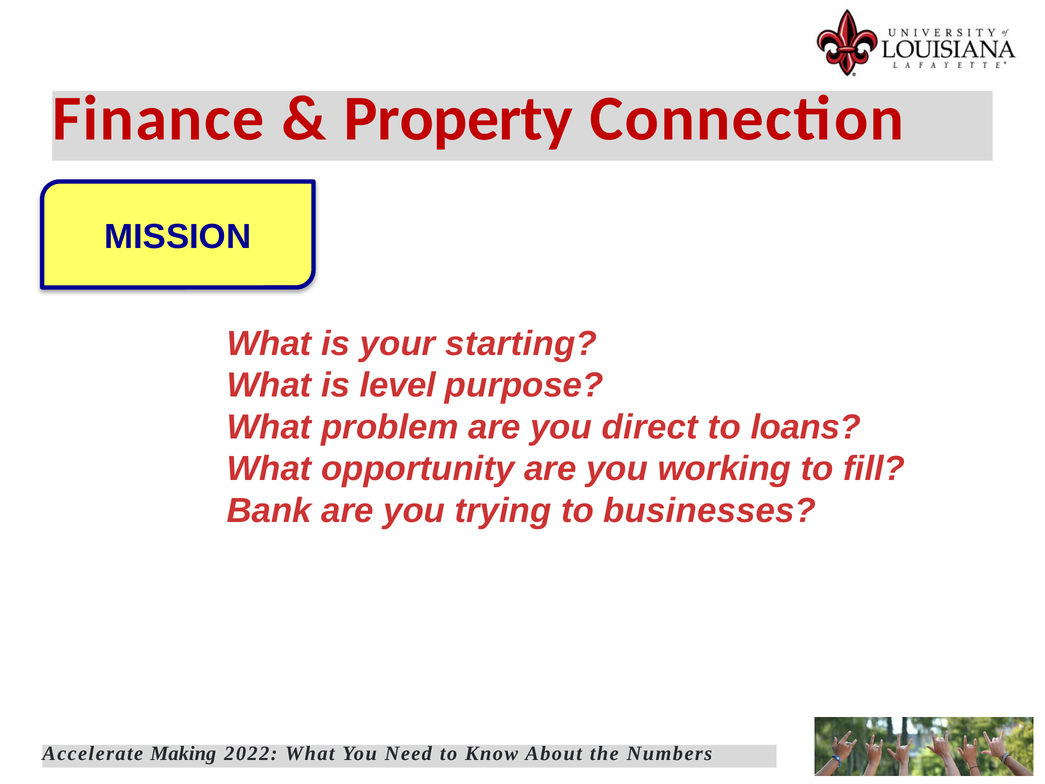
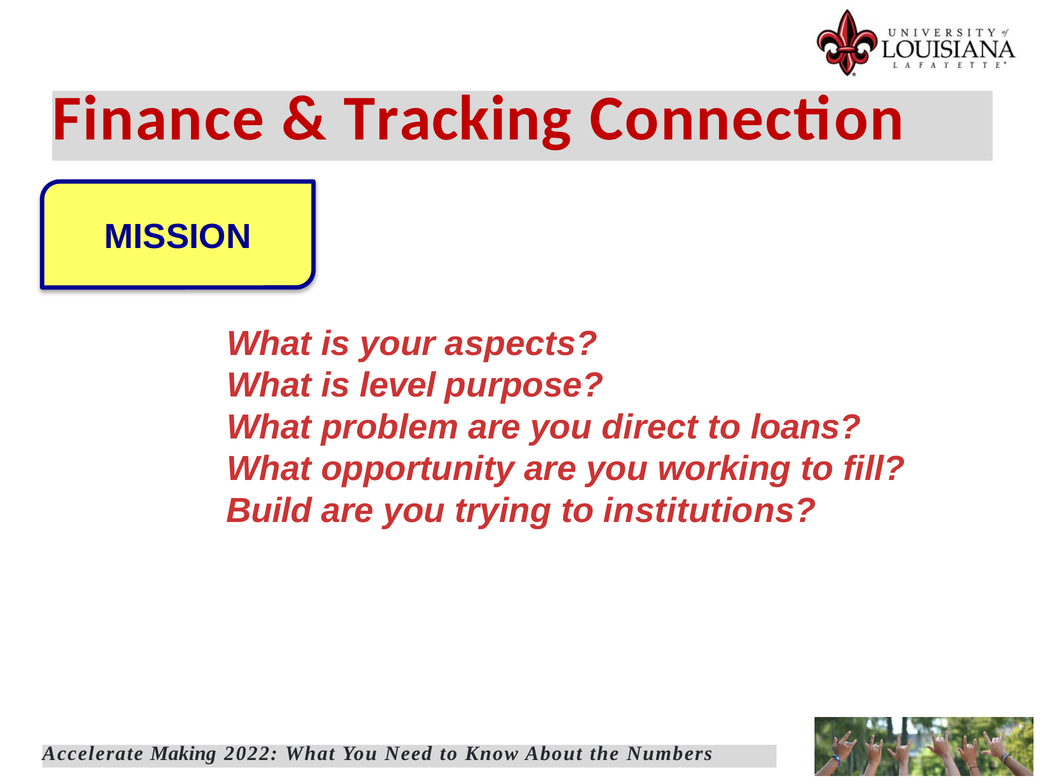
Property: Property -> Tracking
starting: starting -> aspects
Bank: Bank -> Build
businesses: businesses -> institutions
